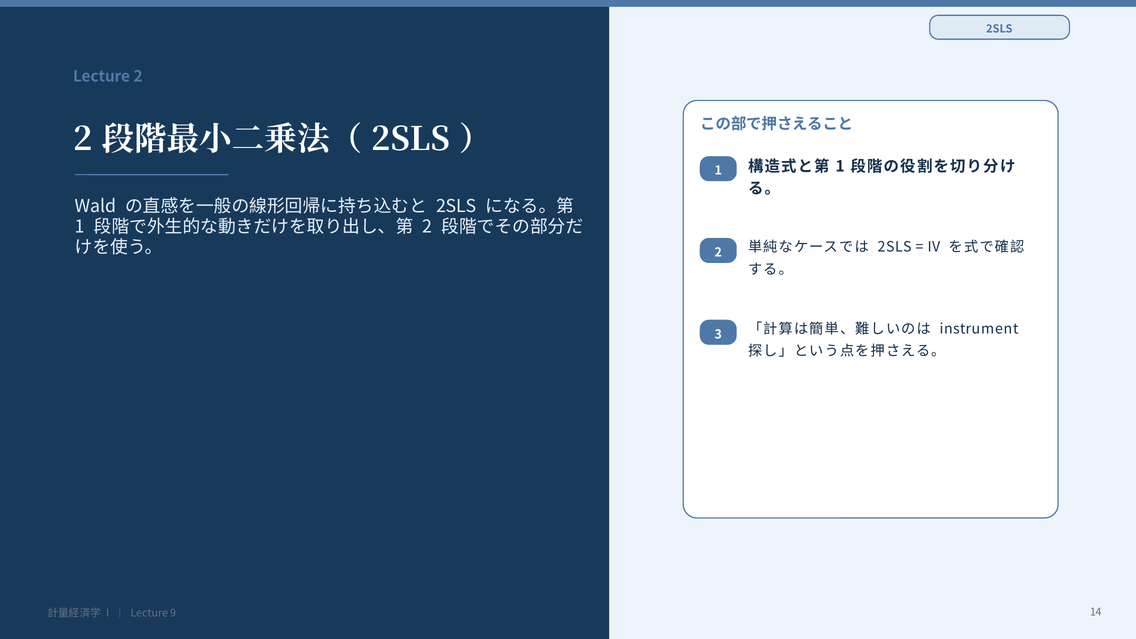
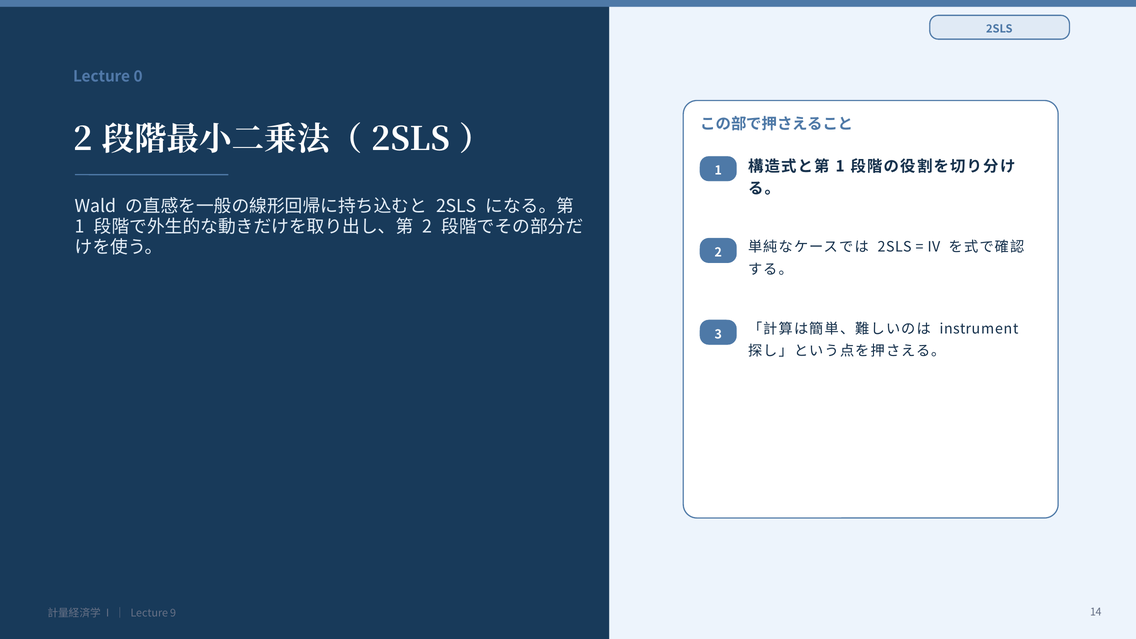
Lecture 2: 2 -> 0
